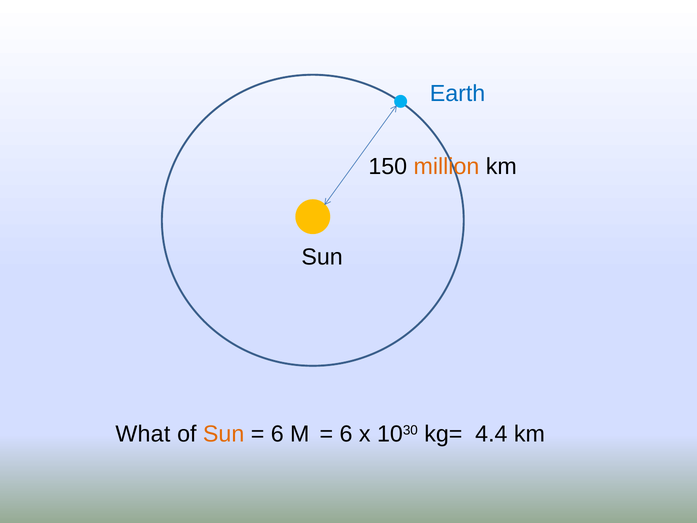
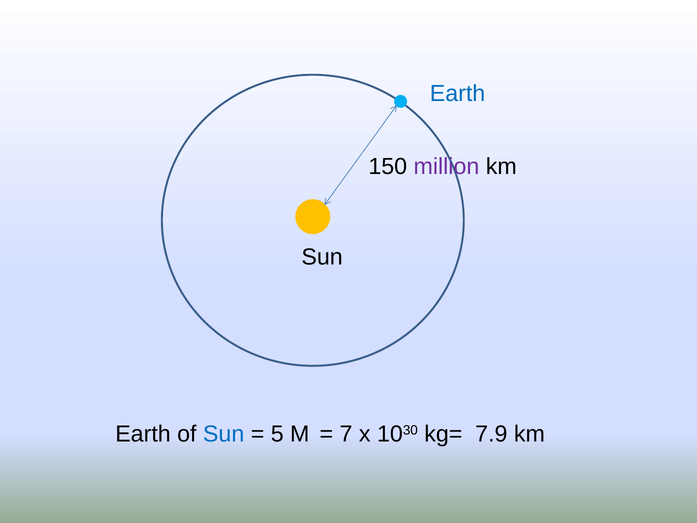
million colour: orange -> purple
What at (143, 434): What -> Earth
Sun at (224, 434) colour: orange -> blue
6 at (277, 434): 6 -> 5
6 at (346, 434): 6 -> 7
4.4: 4.4 -> 7.9
